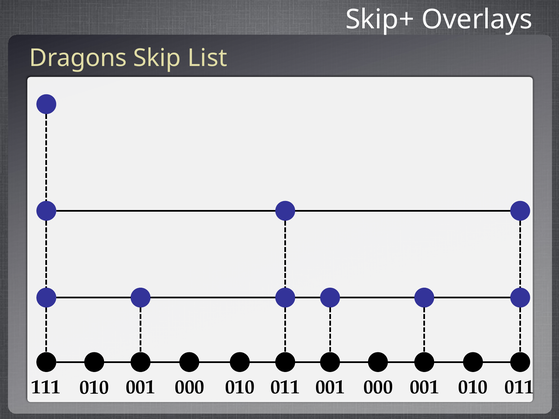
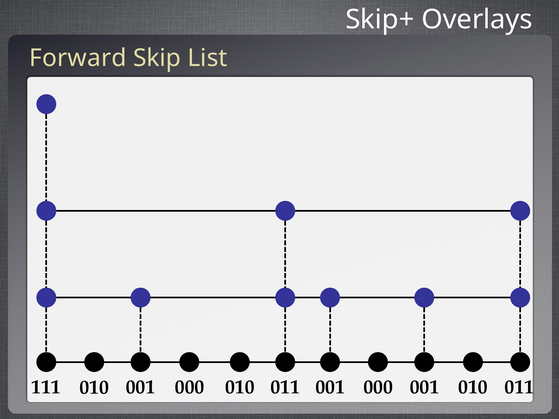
Dragons: Dragons -> Forward
